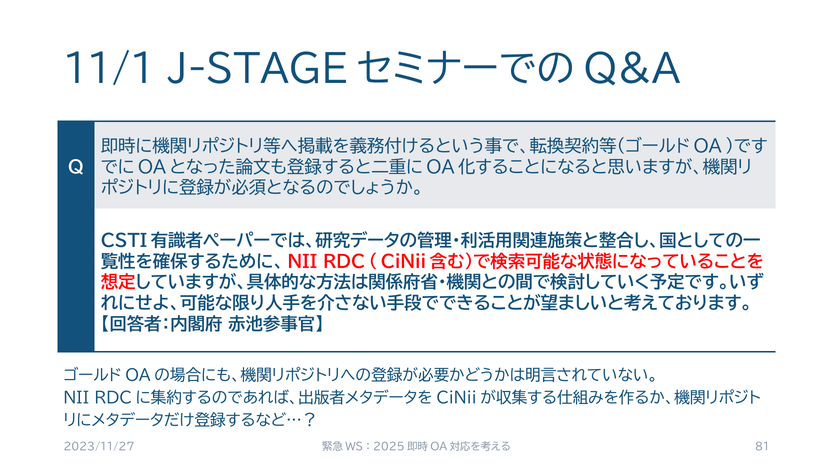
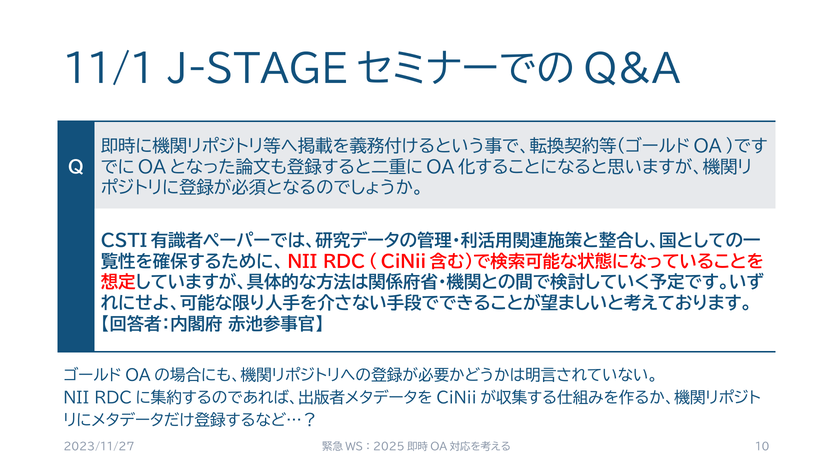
81: 81 -> 10
